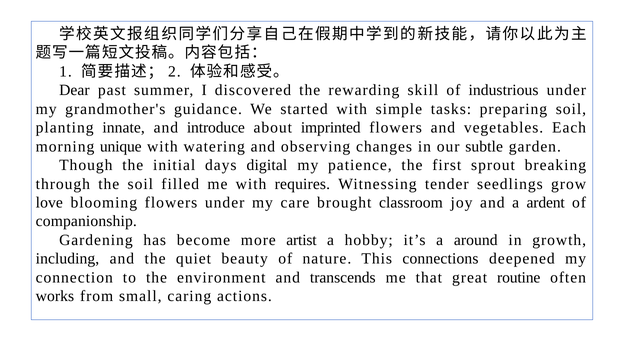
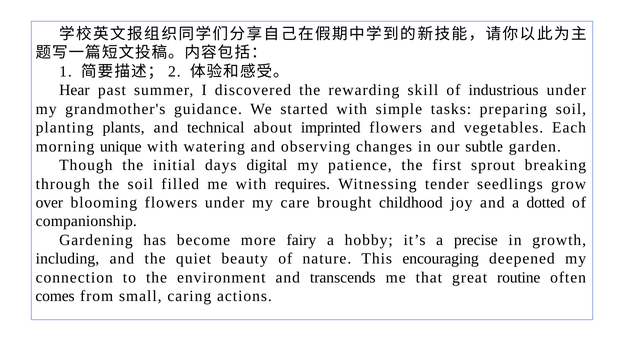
Dear: Dear -> Hear
innate: innate -> plants
introduce: introduce -> technical
love: love -> over
classroom: classroom -> childhood
ardent: ardent -> dotted
artist: artist -> fairy
around: around -> precise
connections: connections -> encouraging
works: works -> comes
